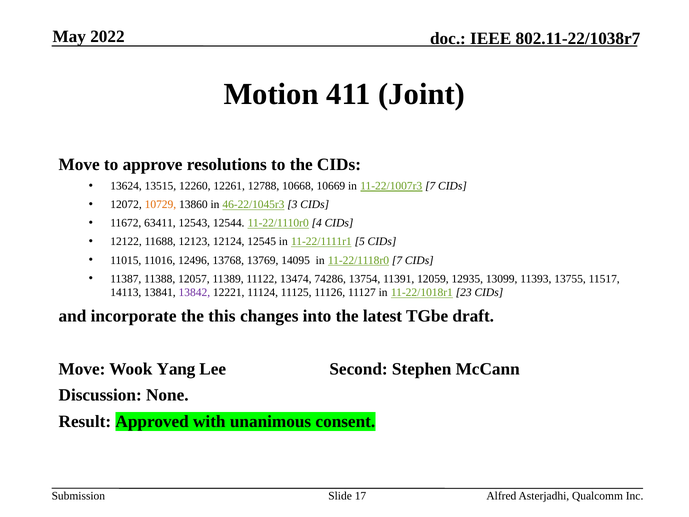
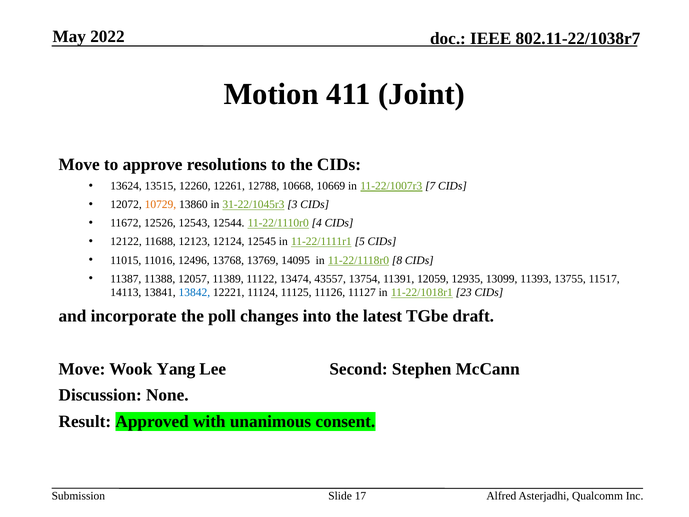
46-22/1045r3: 46-22/1045r3 -> 31-22/1045r3
63411: 63411 -> 12526
11-22/1118r0 7: 7 -> 8
74286: 74286 -> 43557
13842 colour: purple -> blue
this: this -> poll
